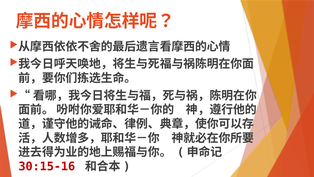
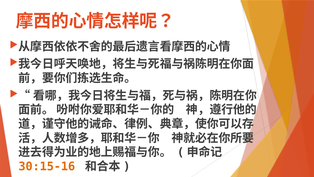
30:15-16 colour: red -> orange
